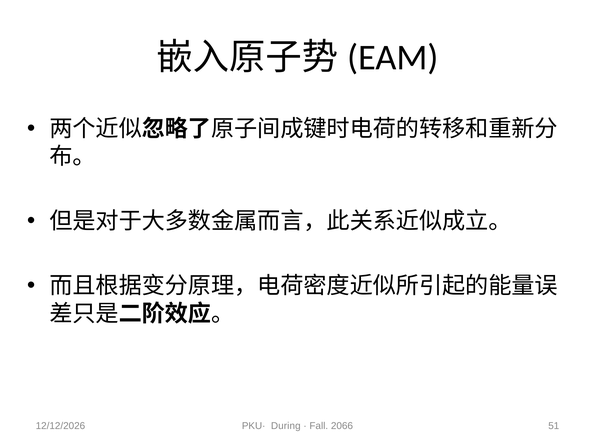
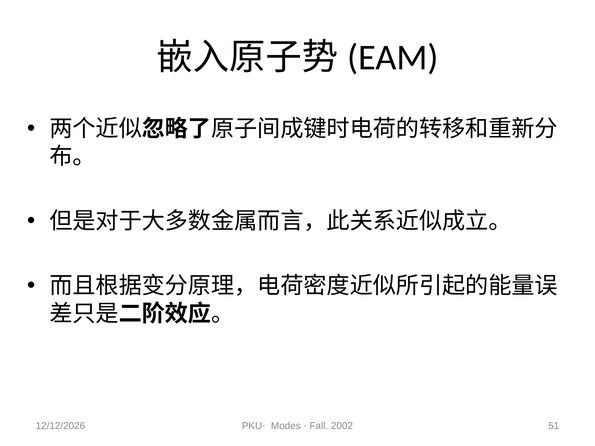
During: During -> Modes
2066: 2066 -> 2002
